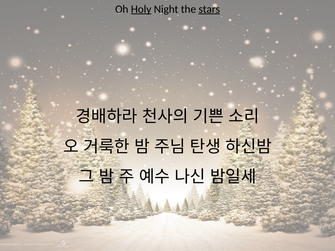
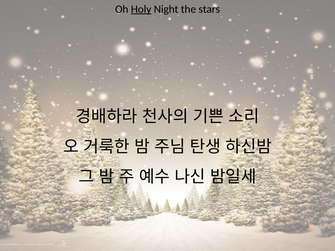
stars underline: present -> none
